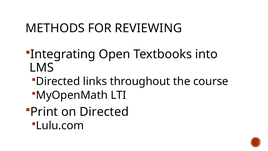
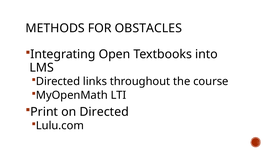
REVIEWING: REVIEWING -> OBSTACLES
